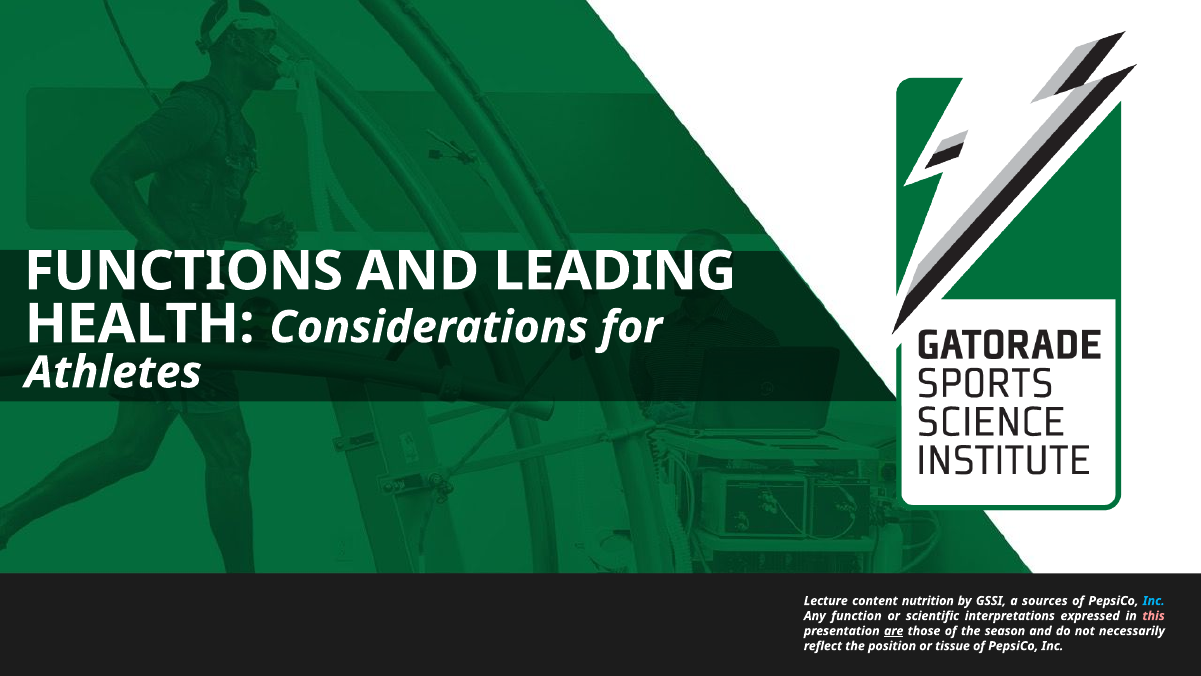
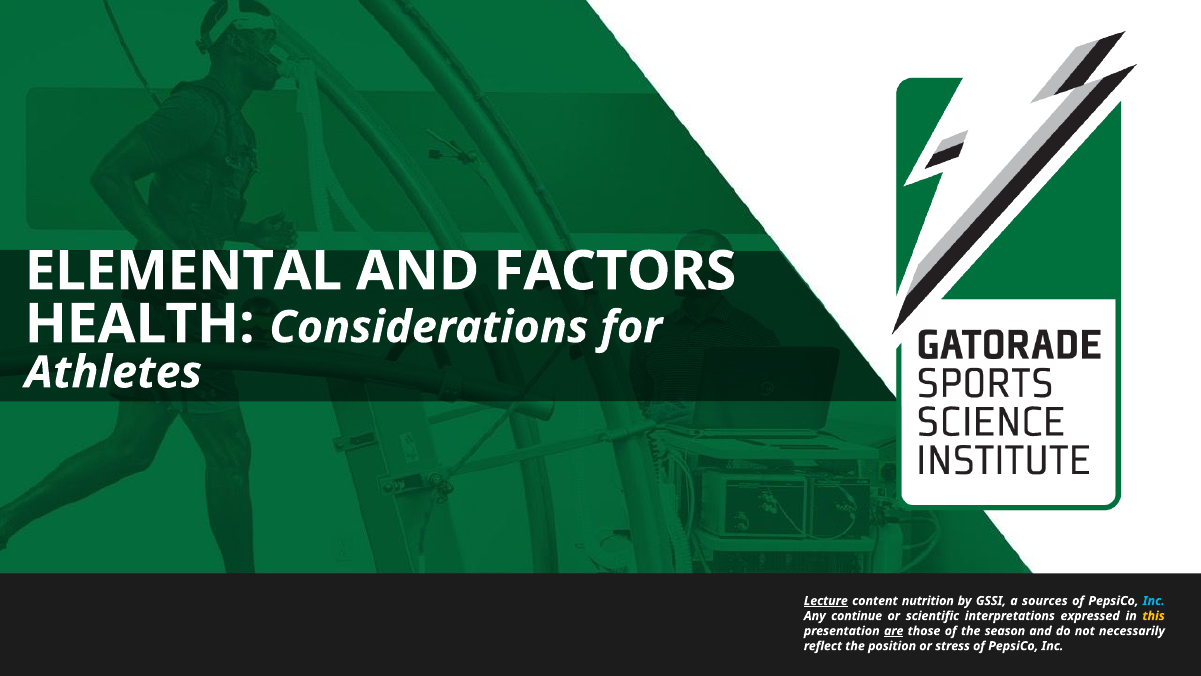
FUNCTIONS: FUNCTIONS -> ELEMENTAL
LEADING: LEADING -> FACTORS
Lecture underline: none -> present
function: function -> continue
this colour: pink -> yellow
tissue: tissue -> stress
